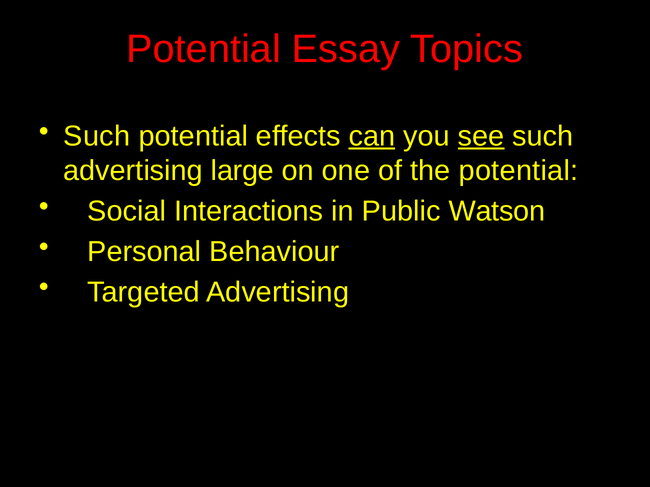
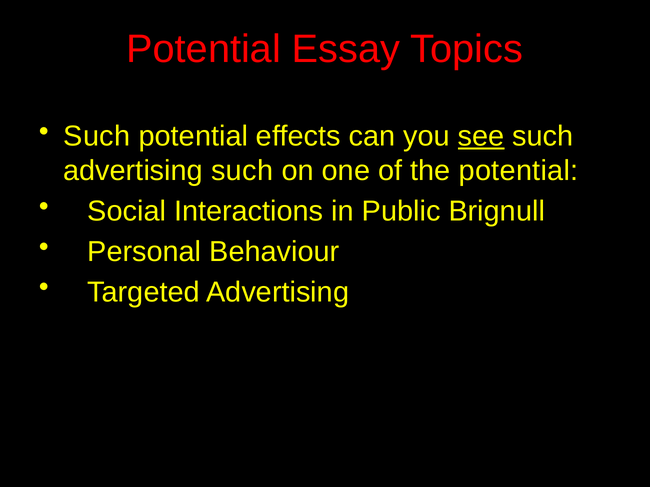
can underline: present -> none
advertising large: large -> such
Watson: Watson -> Brignull
